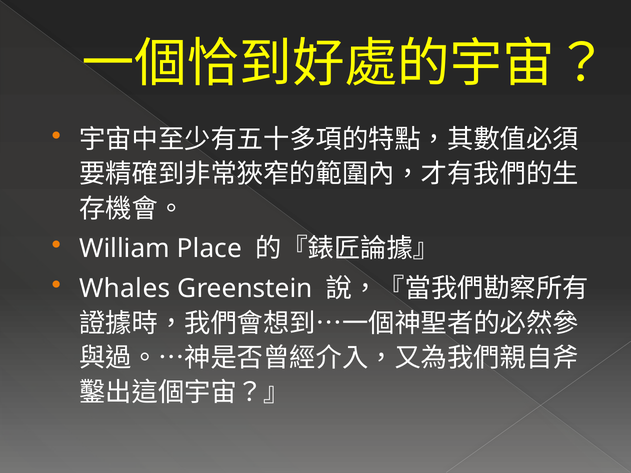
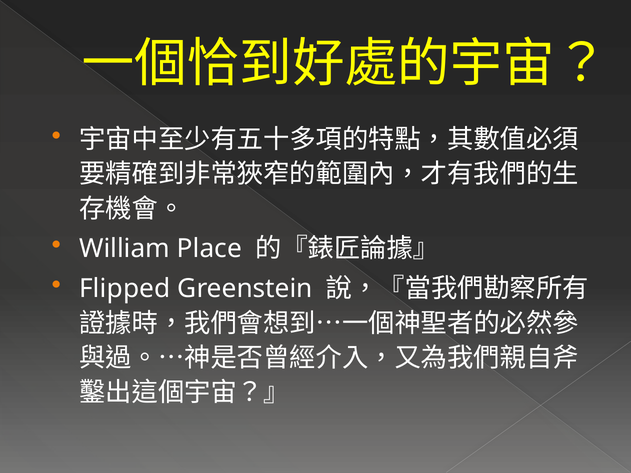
Whales: Whales -> Flipped
